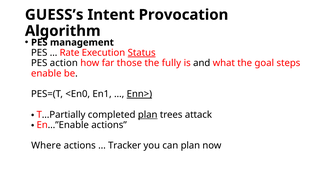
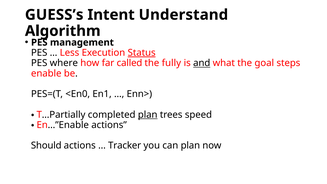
Provocation: Provocation -> Understand
Rate: Rate -> Less
action: action -> where
those: those -> called
and underline: none -> present
Enn> underline: present -> none
attack: attack -> speed
Where: Where -> Should
